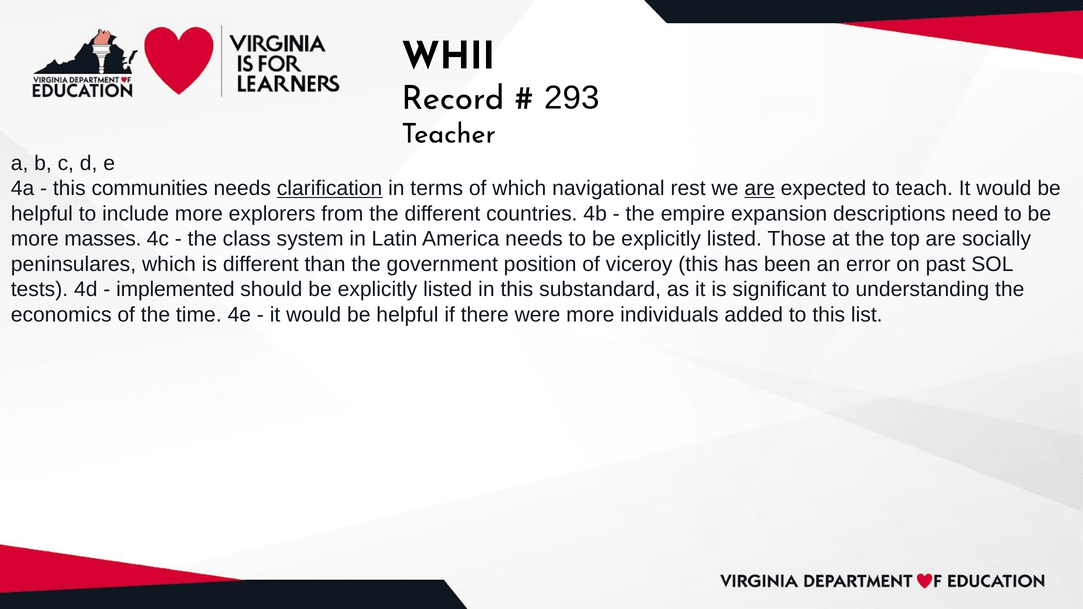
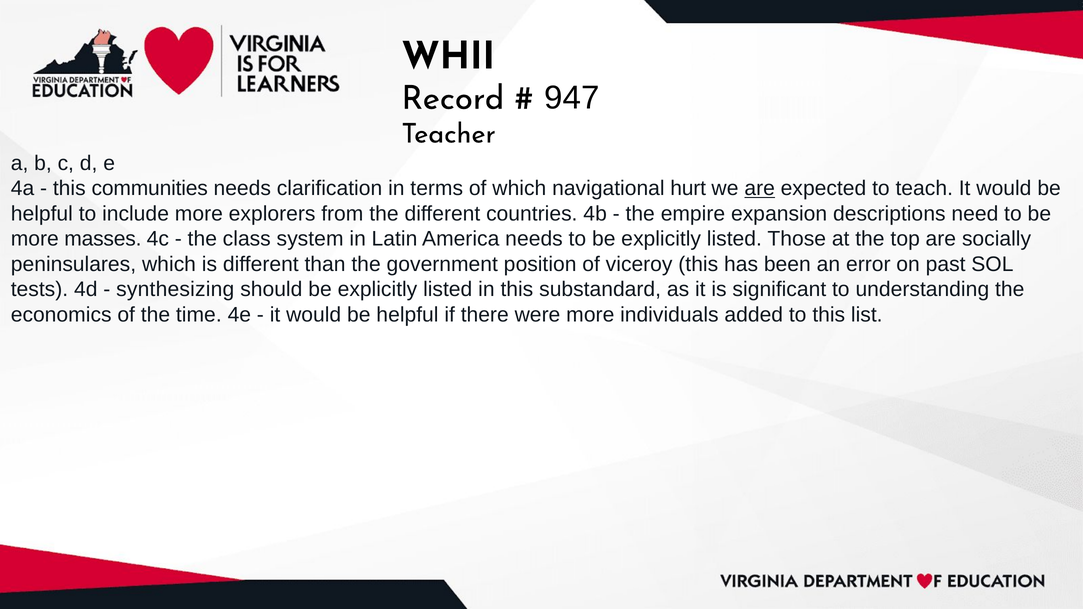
293: 293 -> 947
clarification underline: present -> none
rest: rest -> hurt
implemented: implemented -> synthesizing
